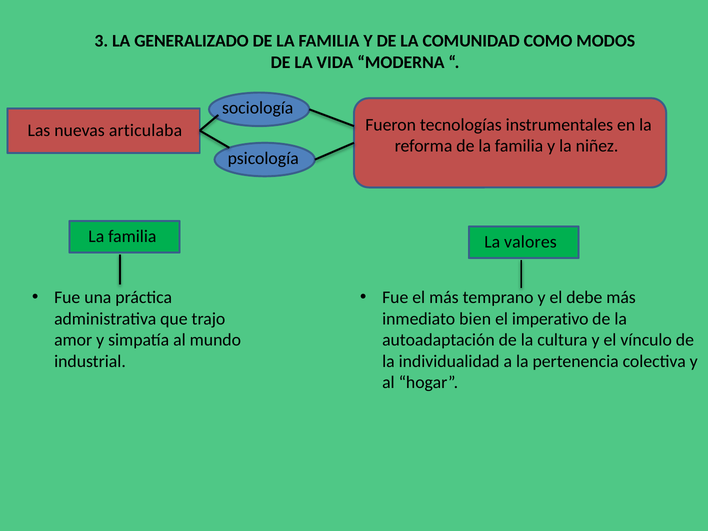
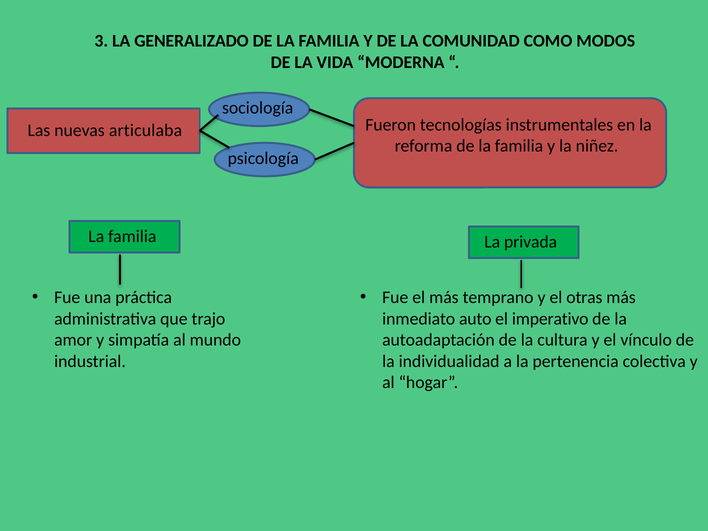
valores: valores -> privada
debe: debe -> otras
bien: bien -> auto
